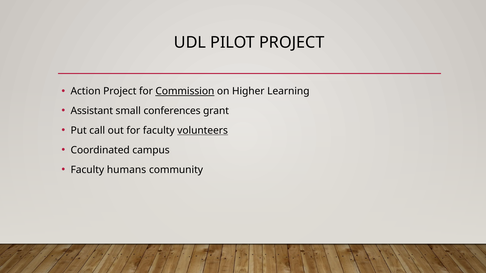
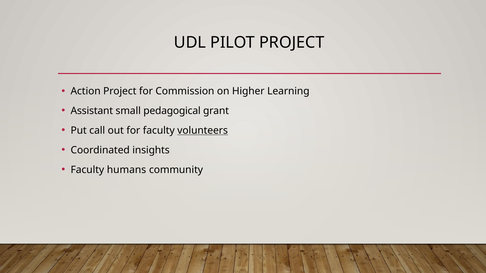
Commission underline: present -> none
conferences: conferences -> pedagogical
campus: campus -> insights
